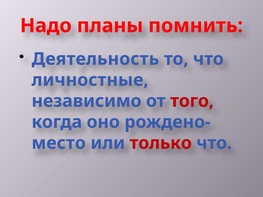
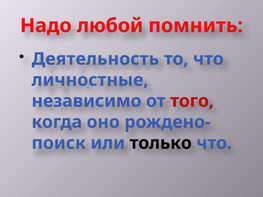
планы: планы -> любой
место: место -> поиск
только colour: red -> black
